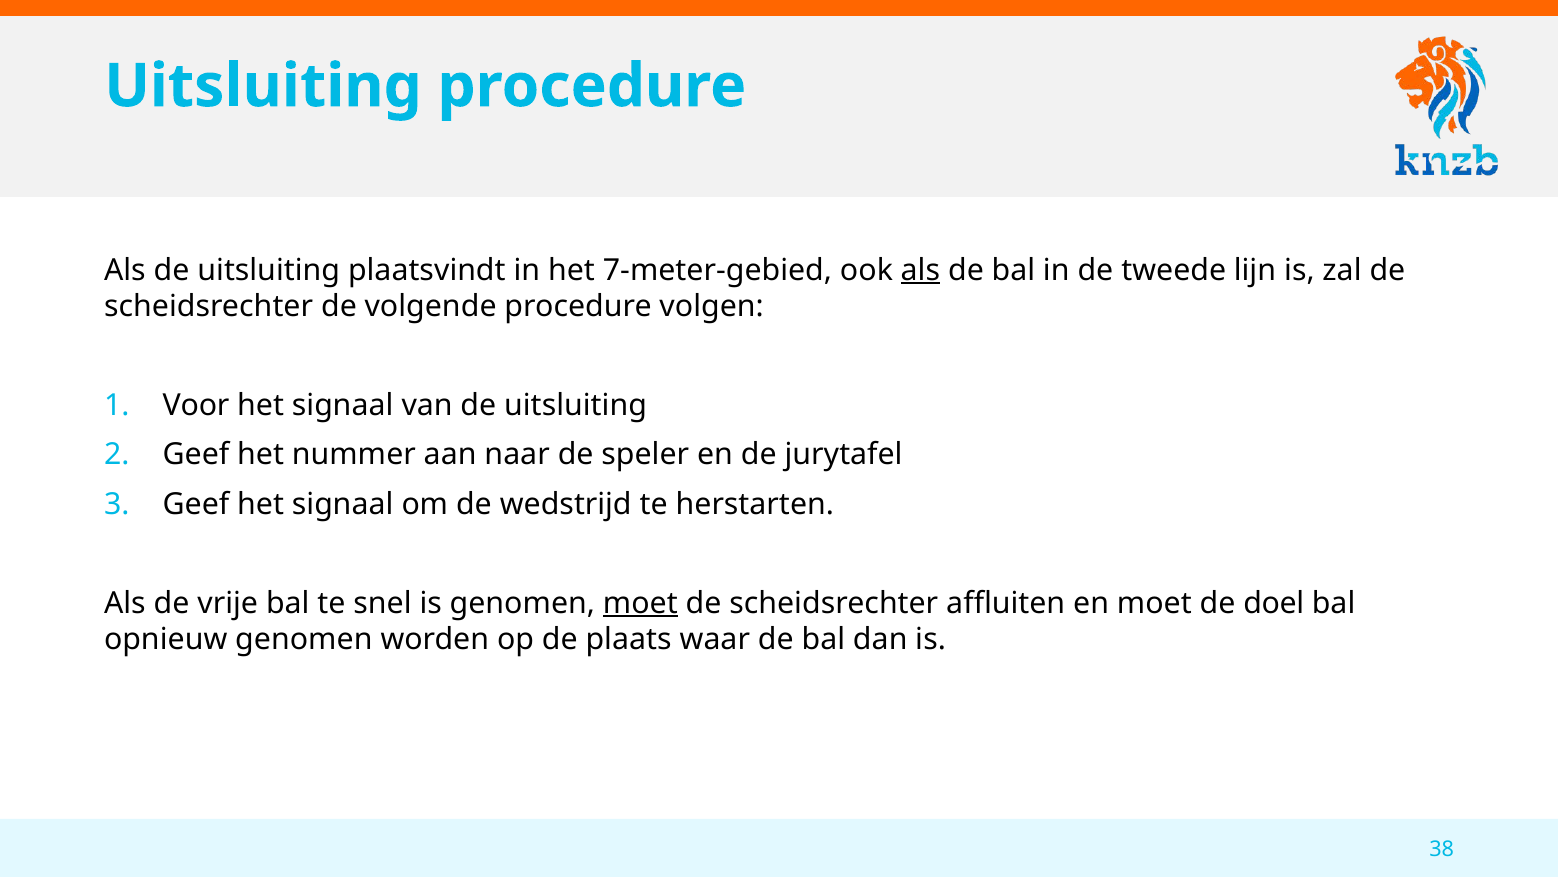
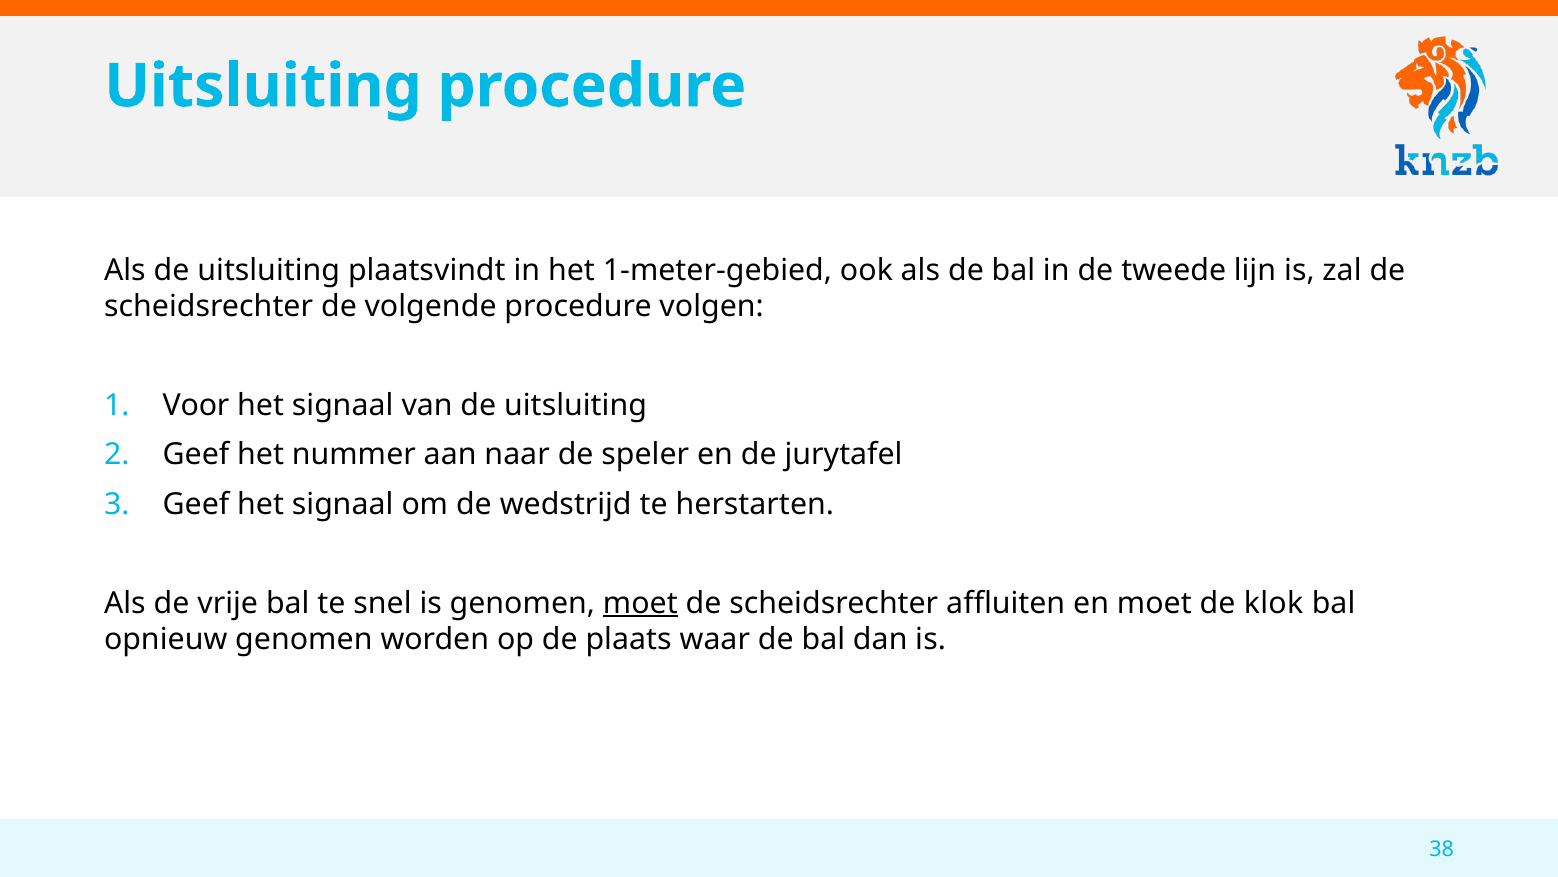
7-meter-gebied: 7-meter-gebied -> 1-meter-gebied
als at (920, 270) underline: present -> none
doel: doel -> klok
